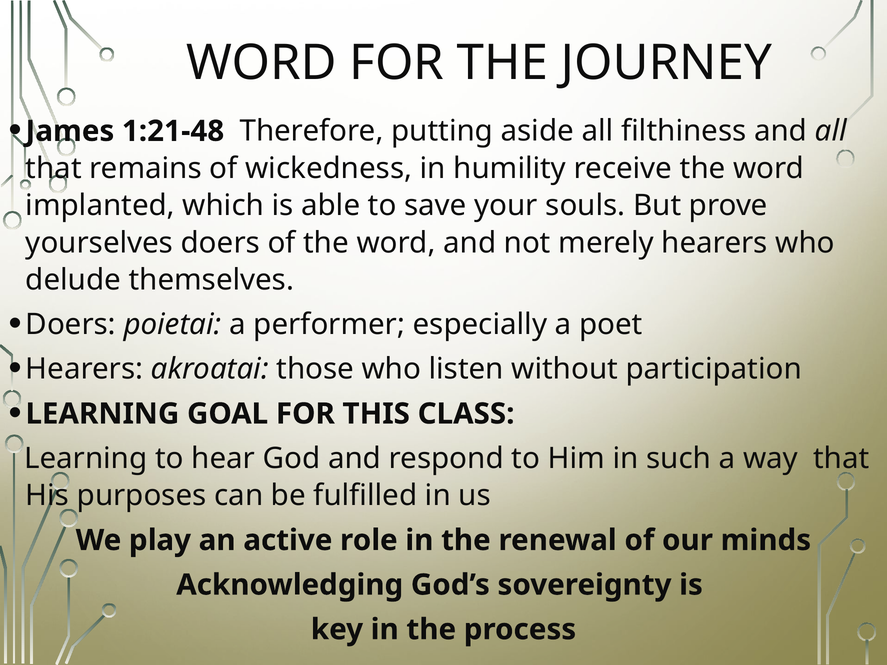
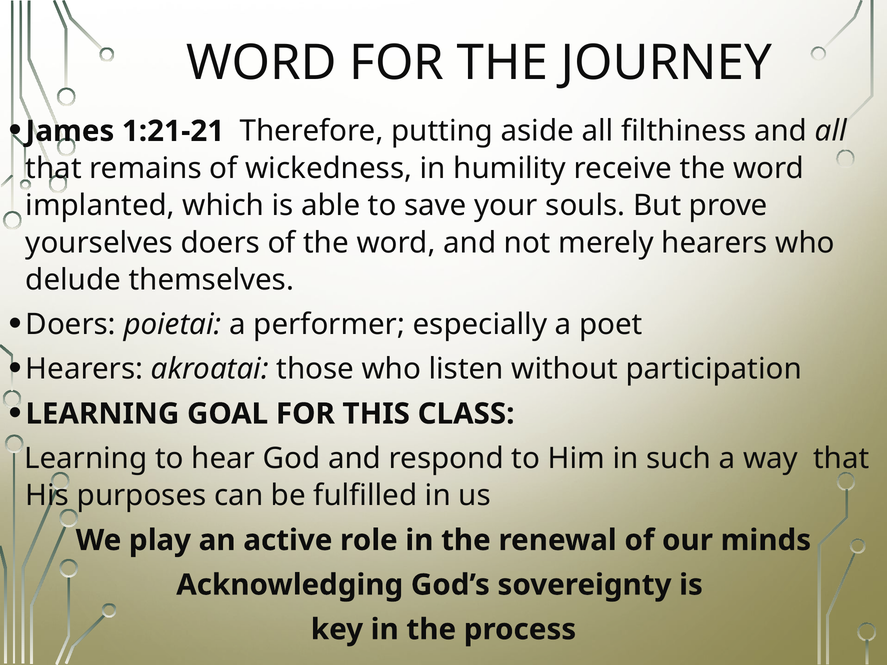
1:21-48: 1:21-48 -> 1:21-21
